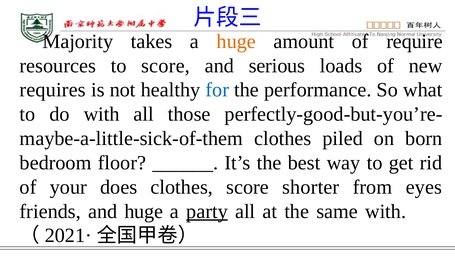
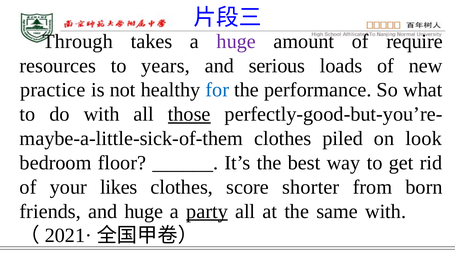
Majority: Majority -> Through
huge at (236, 41) colour: orange -> purple
to score: score -> years
requires: requires -> practice
those underline: none -> present
born: born -> look
does: does -> likes
eyes: eyes -> born
